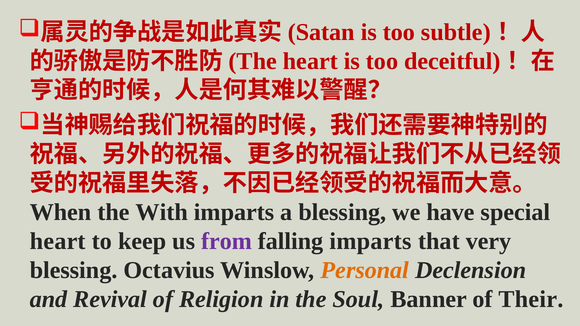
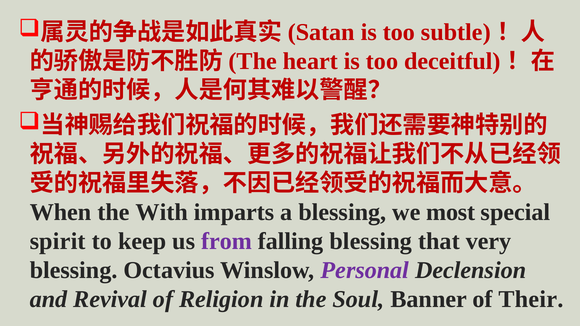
have: have -> most
heart at (58, 241): heart -> spirit
falling imparts: imparts -> blessing
Personal colour: orange -> purple
